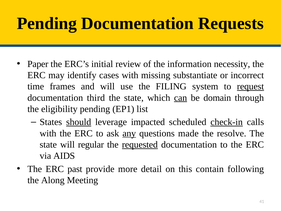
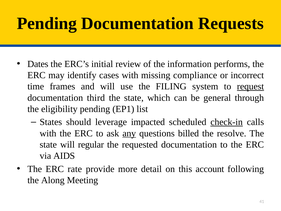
Paper: Paper -> Dates
necessity: necessity -> performs
substantiate: substantiate -> compliance
can underline: present -> none
domain: domain -> general
should underline: present -> none
made: made -> billed
requested underline: present -> none
past: past -> rate
contain: contain -> account
